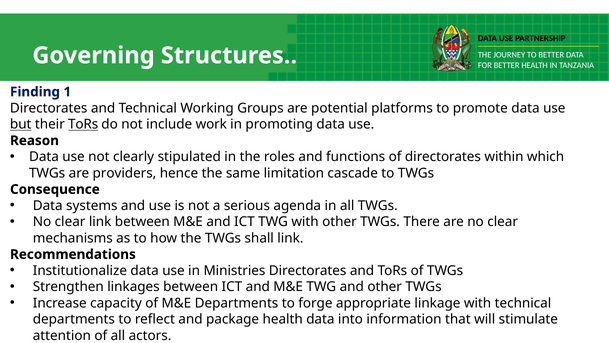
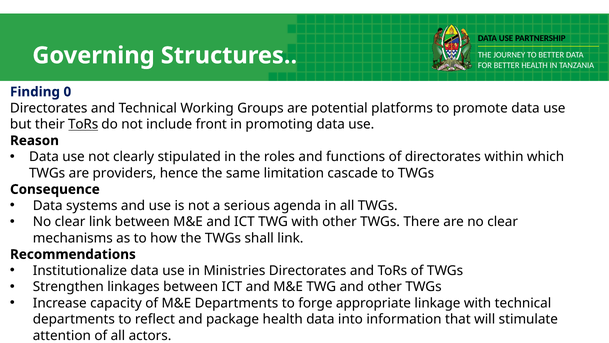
1: 1 -> 0
but underline: present -> none
work: work -> front
